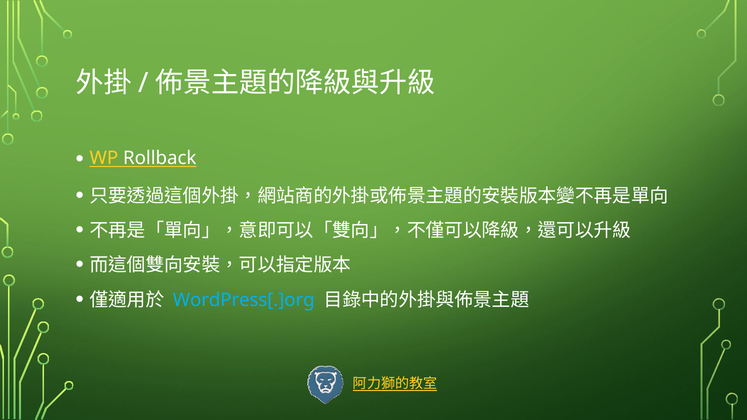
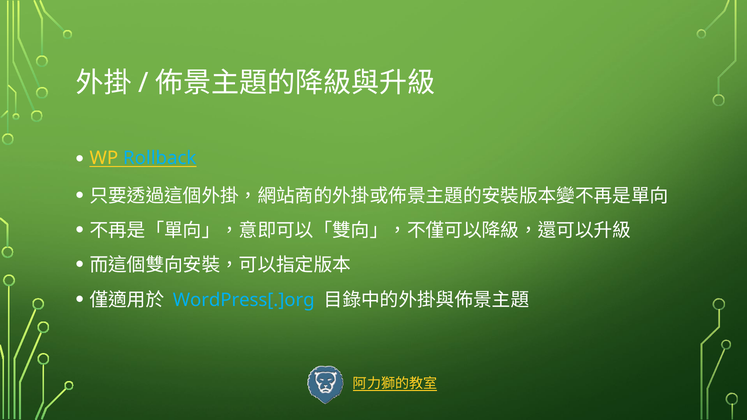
Rollback colour: white -> light blue
